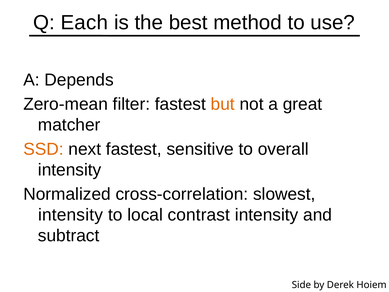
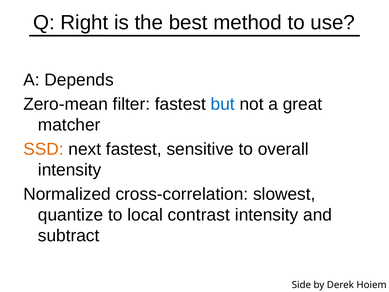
Each: Each -> Right
but colour: orange -> blue
intensity at (71, 215): intensity -> quantize
